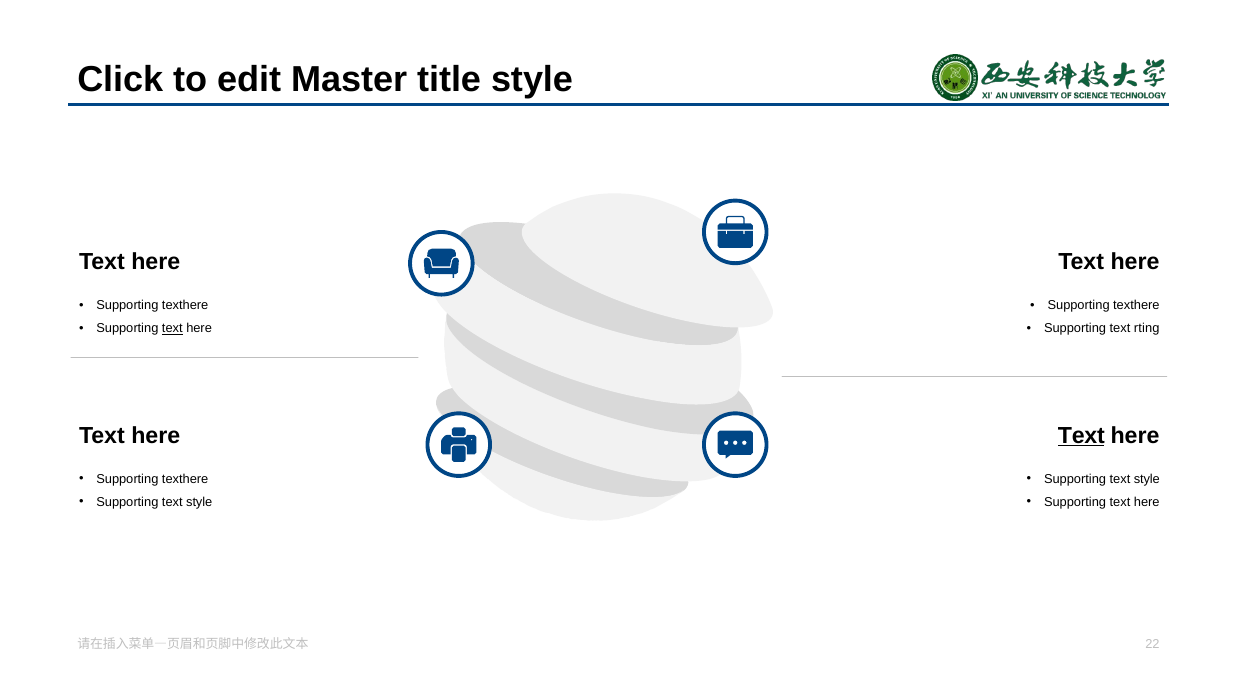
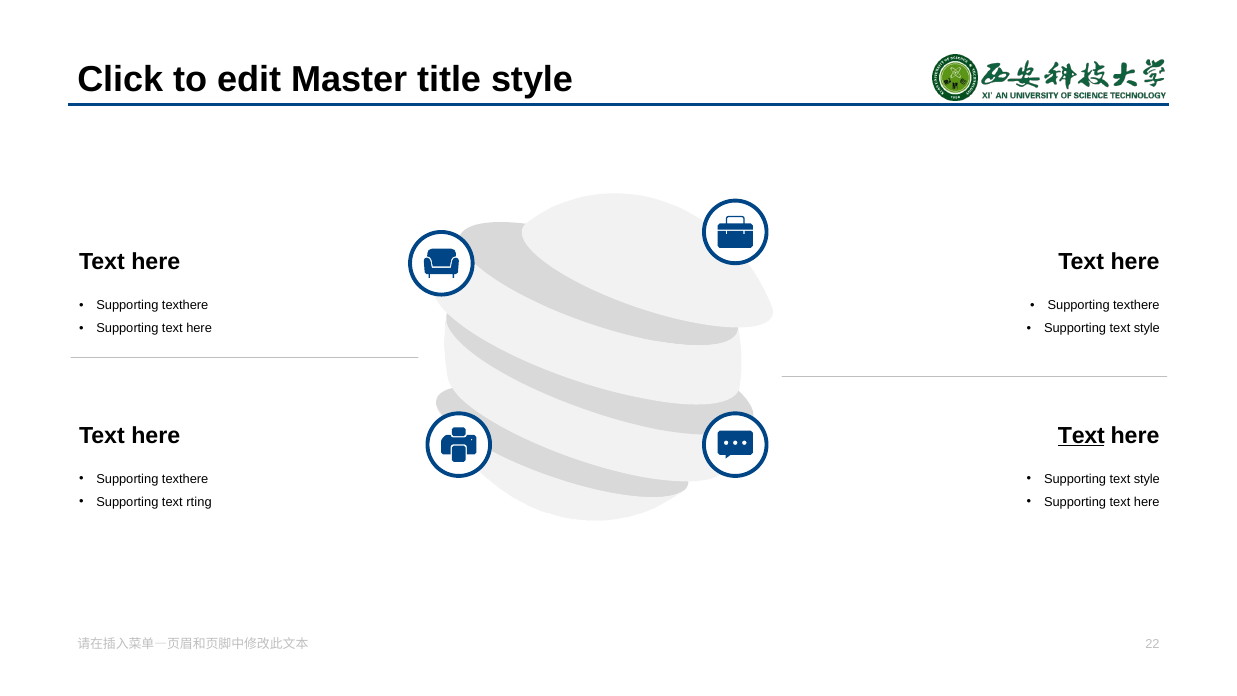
text at (172, 329) underline: present -> none
rting at (1147, 329): rting -> style
style at (199, 502): style -> rting
